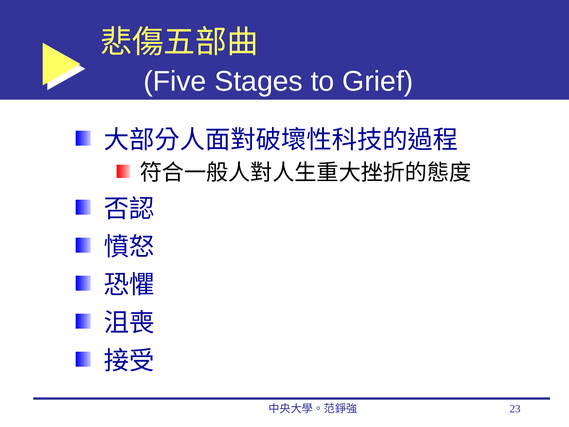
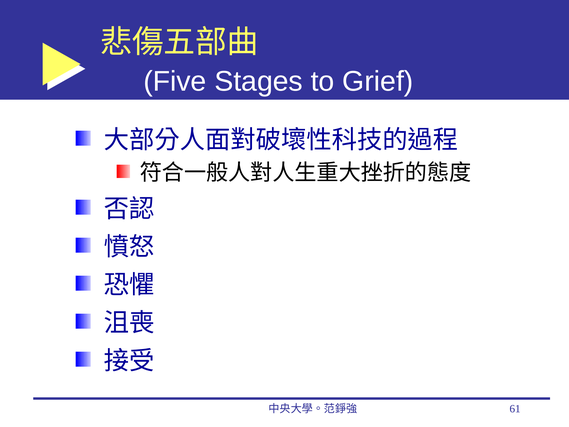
23: 23 -> 61
